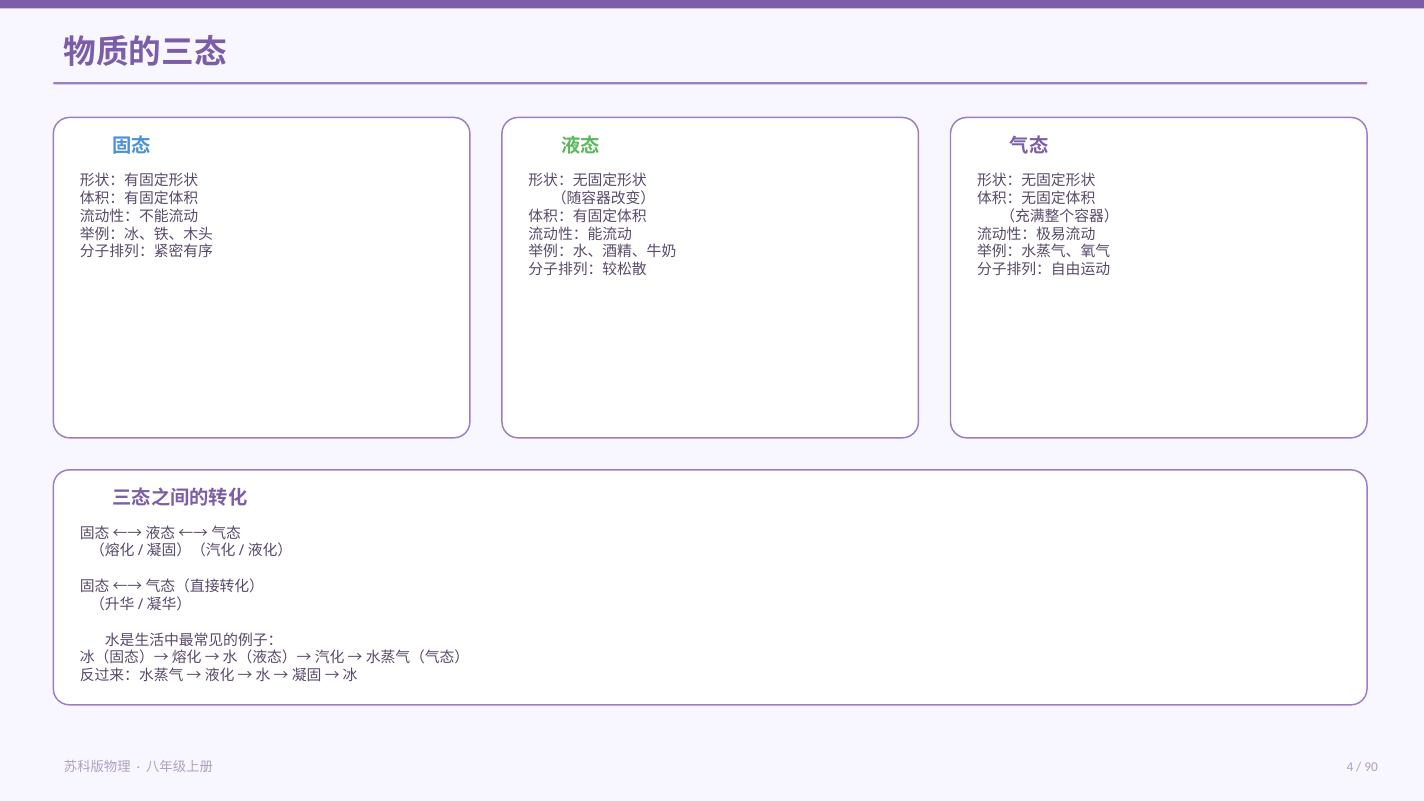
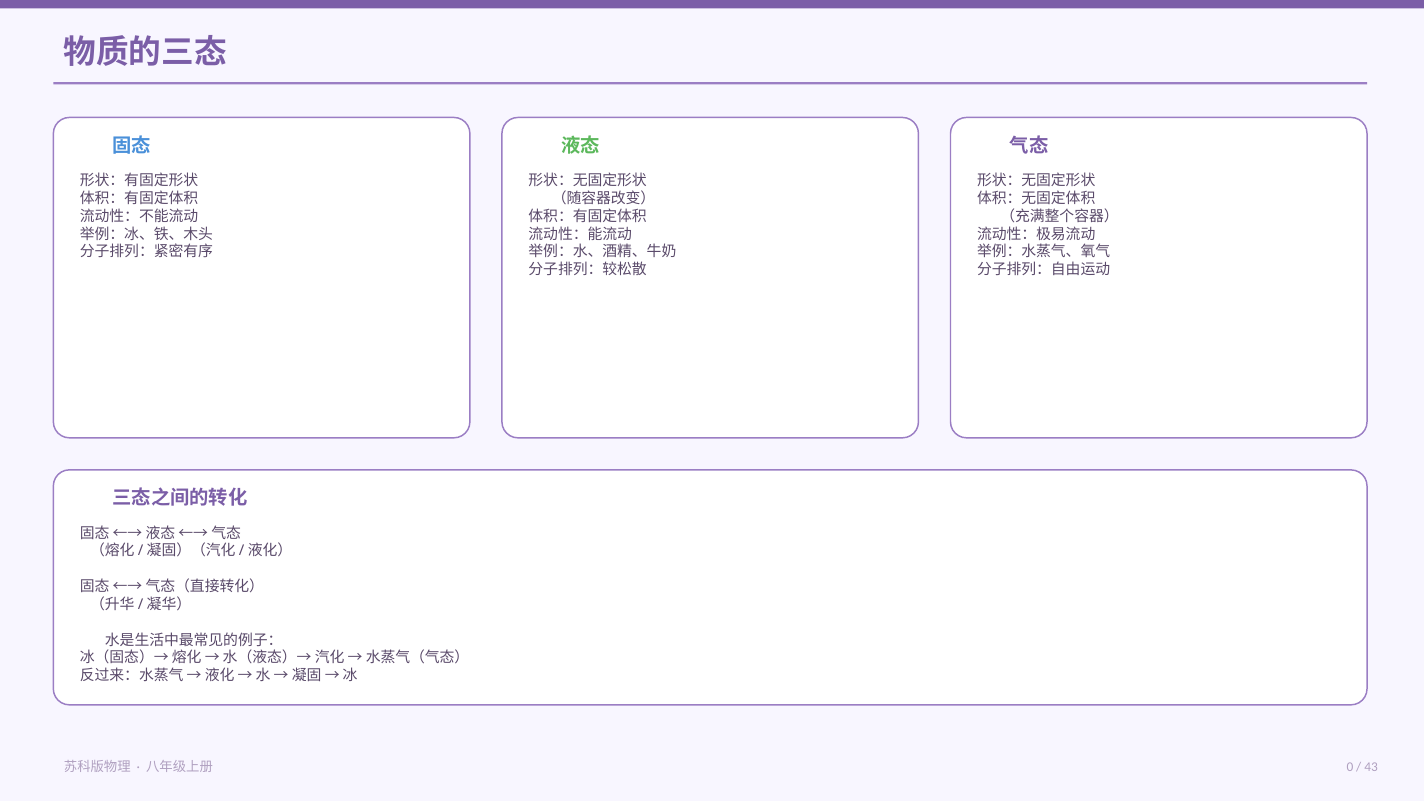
4: 4 -> 0
90: 90 -> 43
